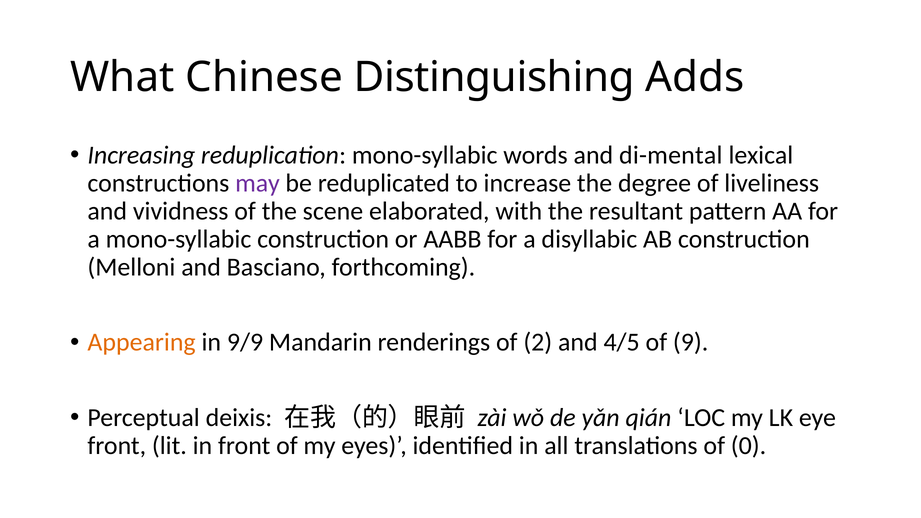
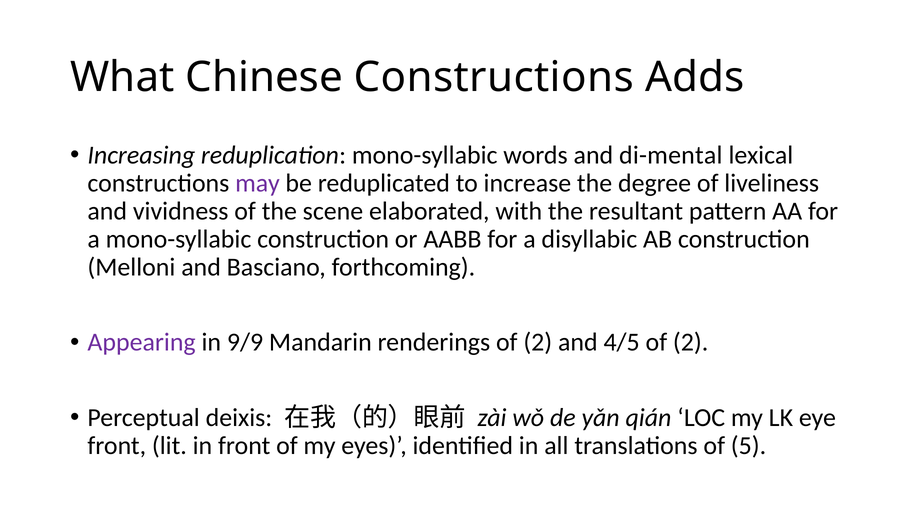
Chinese Distinguishing: Distinguishing -> Constructions
Appearing colour: orange -> purple
4/5 of 9: 9 -> 2
0: 0 -> 5
